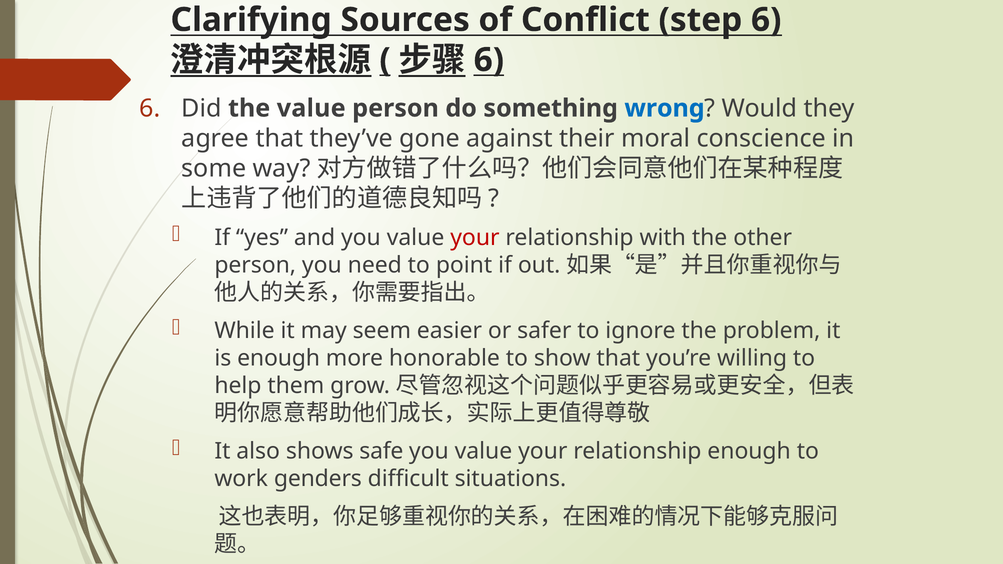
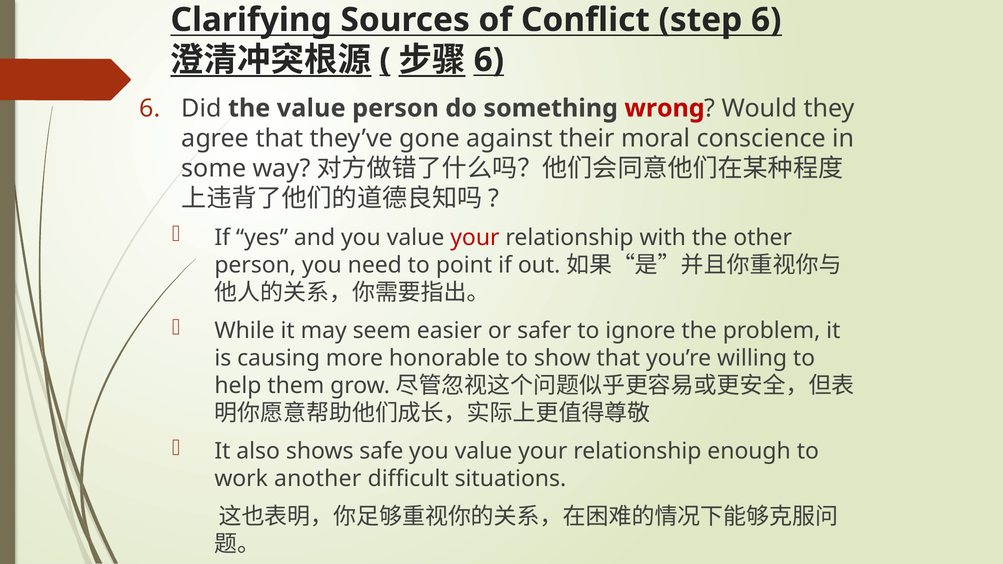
wrong colour: blue -> red
is enough: enough -> causing
genders: genders -> another
